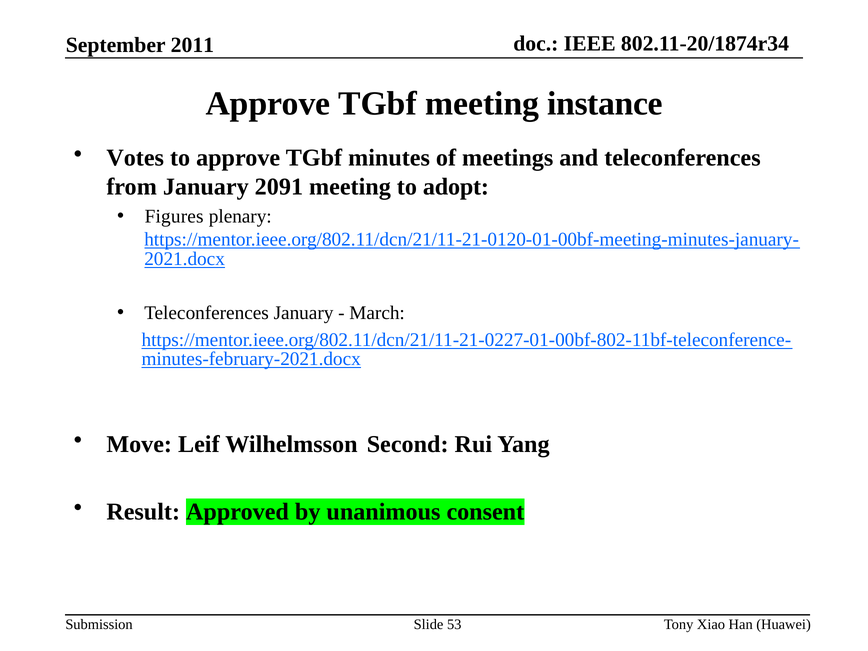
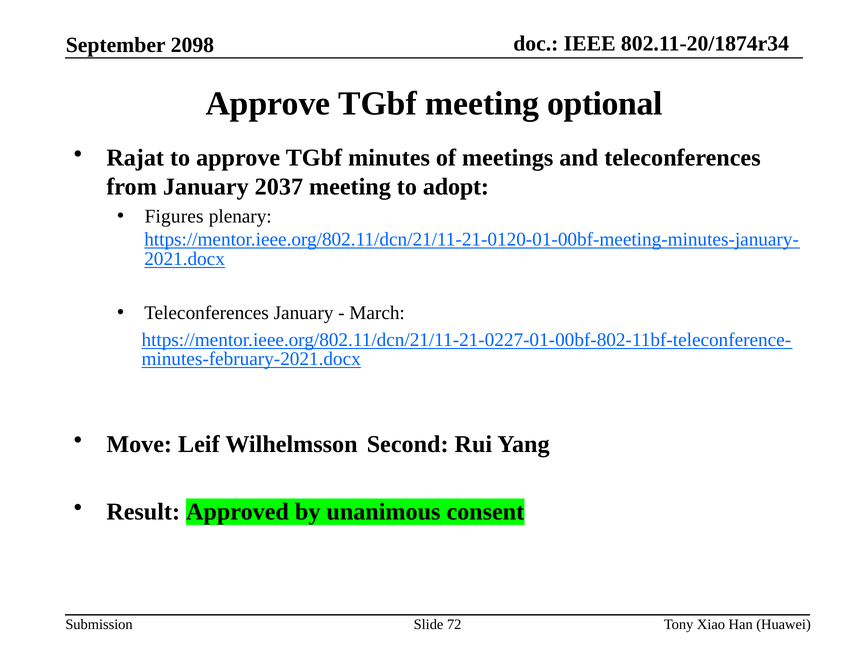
2011: 2011 -> 2098
instance: instance -> optional
Votes: Votes -> Rajat
2091: 2091 -> 2037
53: 53 -> 72
